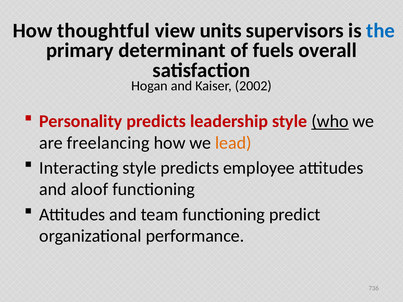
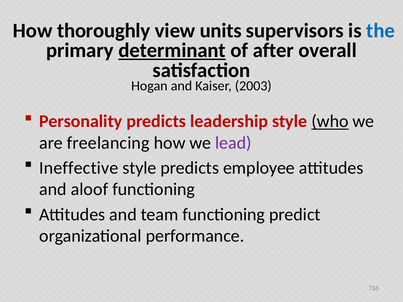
thoughtful: thoughtful -> thoroughly
determinant underline: none -> present
fuels: fuels -> after
2002: 2002 -> 2003
lead colour: orange -> purple
Interacting: Interacting -> Ineffective
